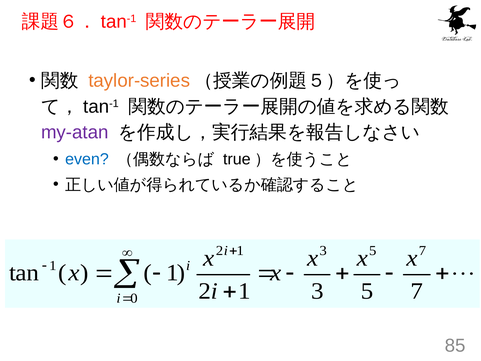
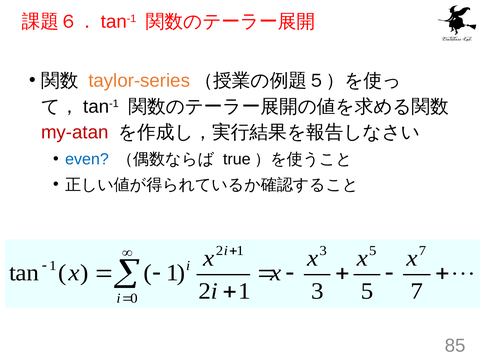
my-atan colour: purple -> red
